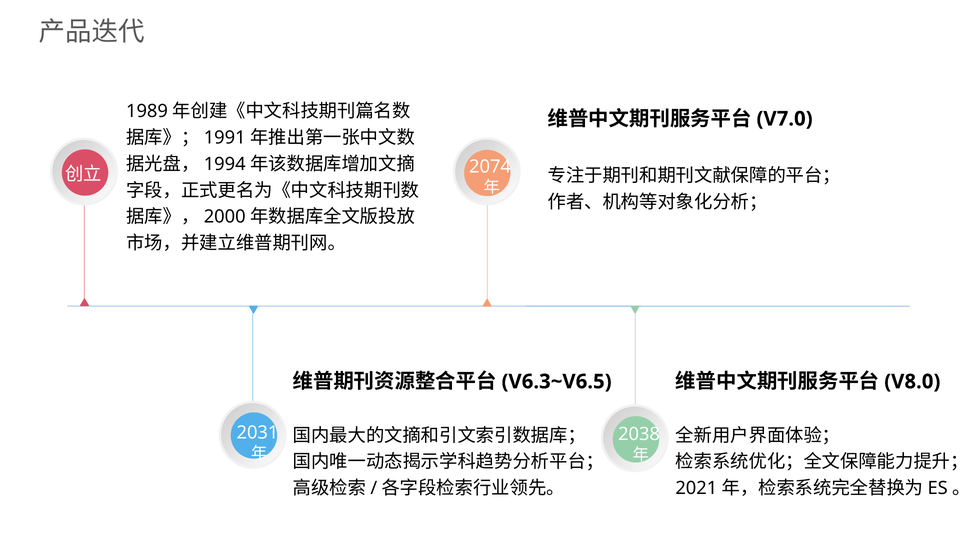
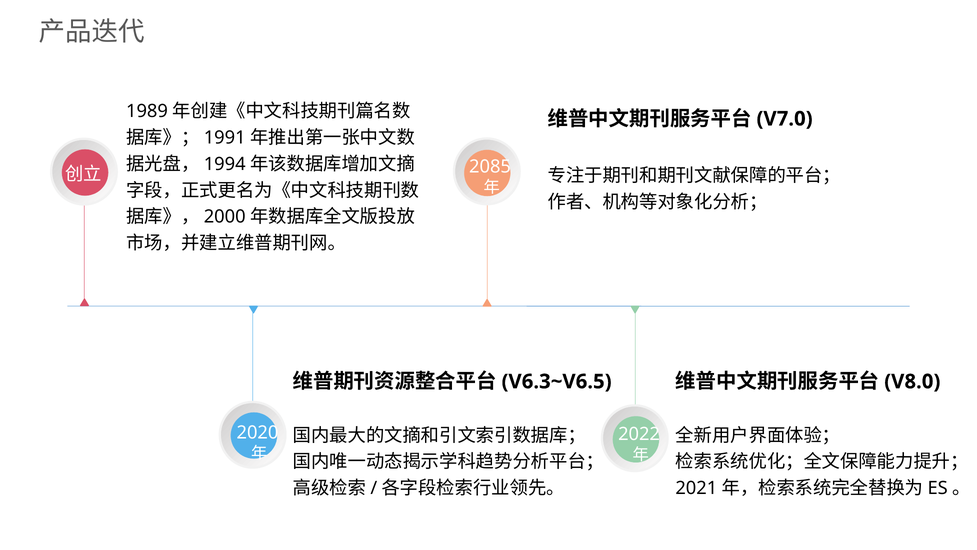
2074: 2074 -> 2085
2031: 2031 -> 2020
2038: 2038 -> 2022
